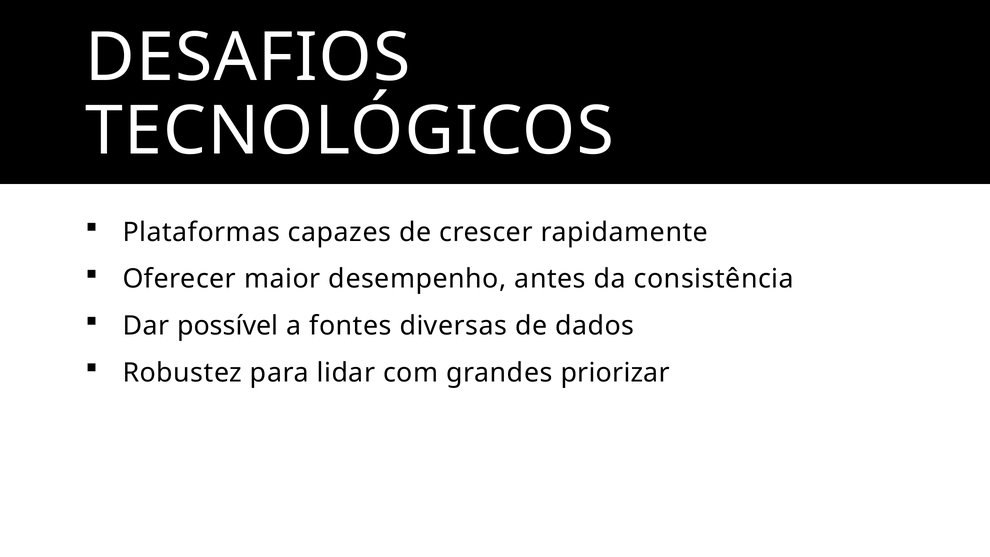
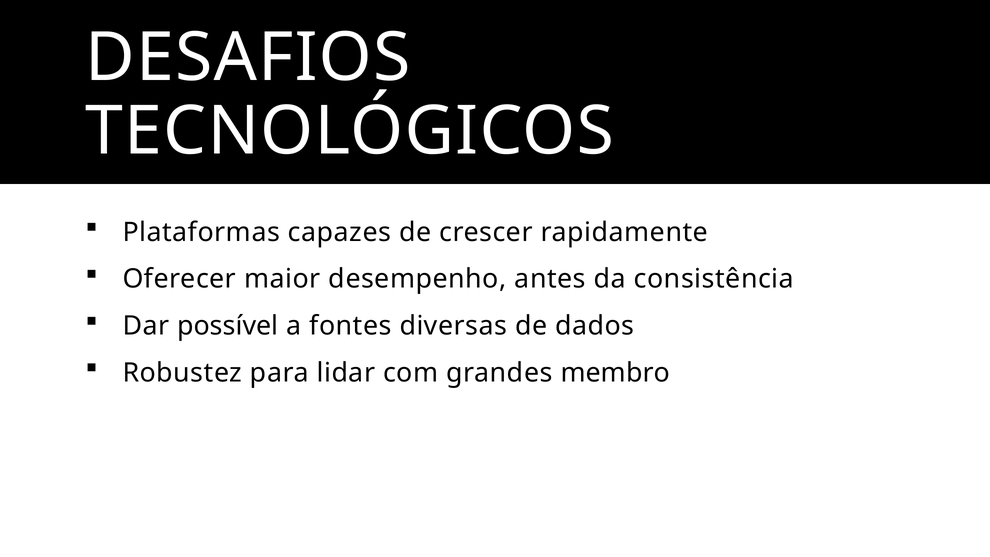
priorizar: priorizar -> membro
